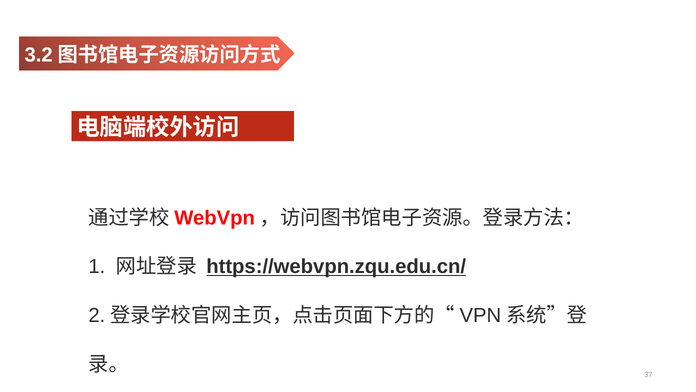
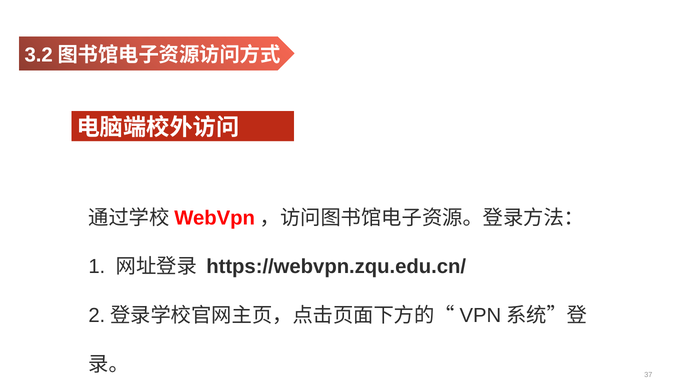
https://webvpn.zqu.edu.cn/ underline: present -> none
